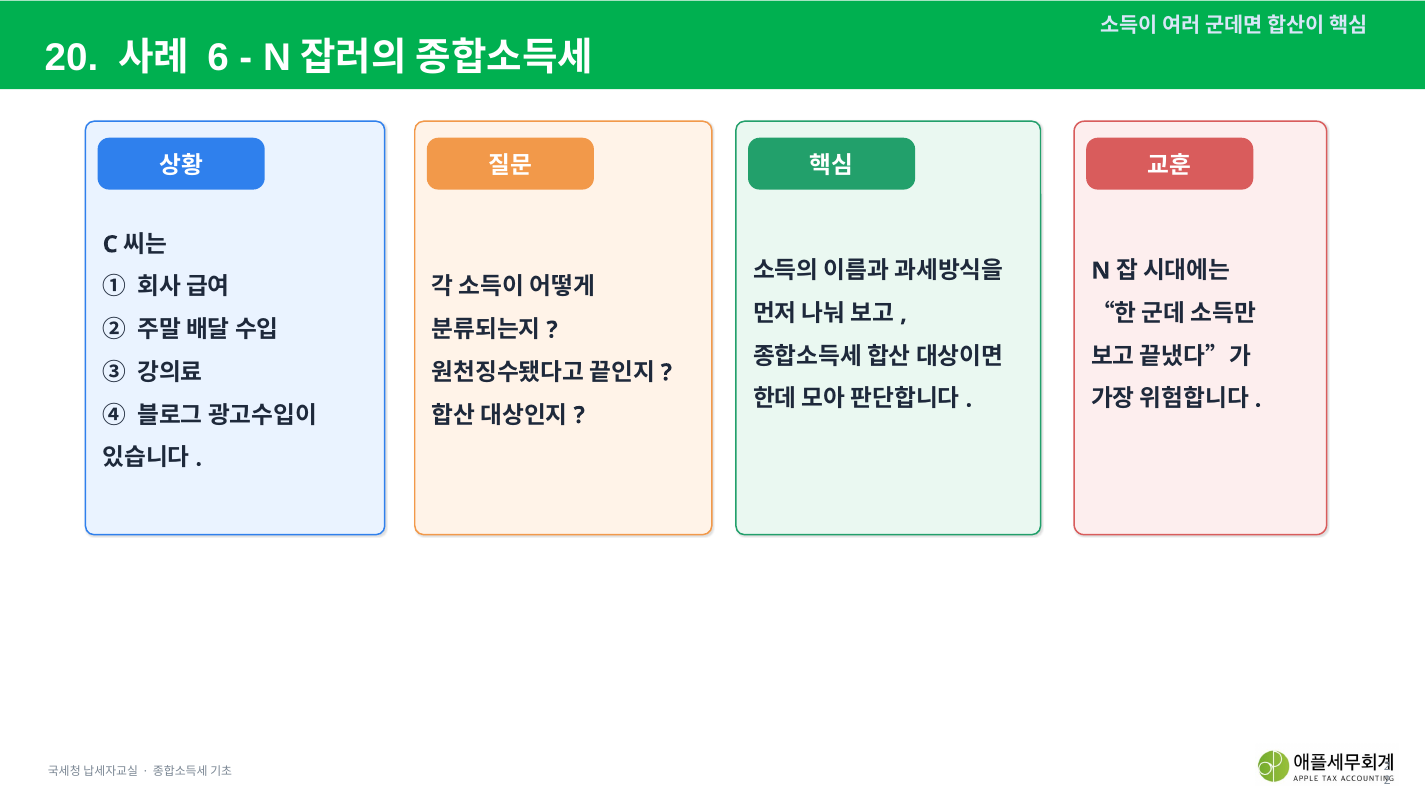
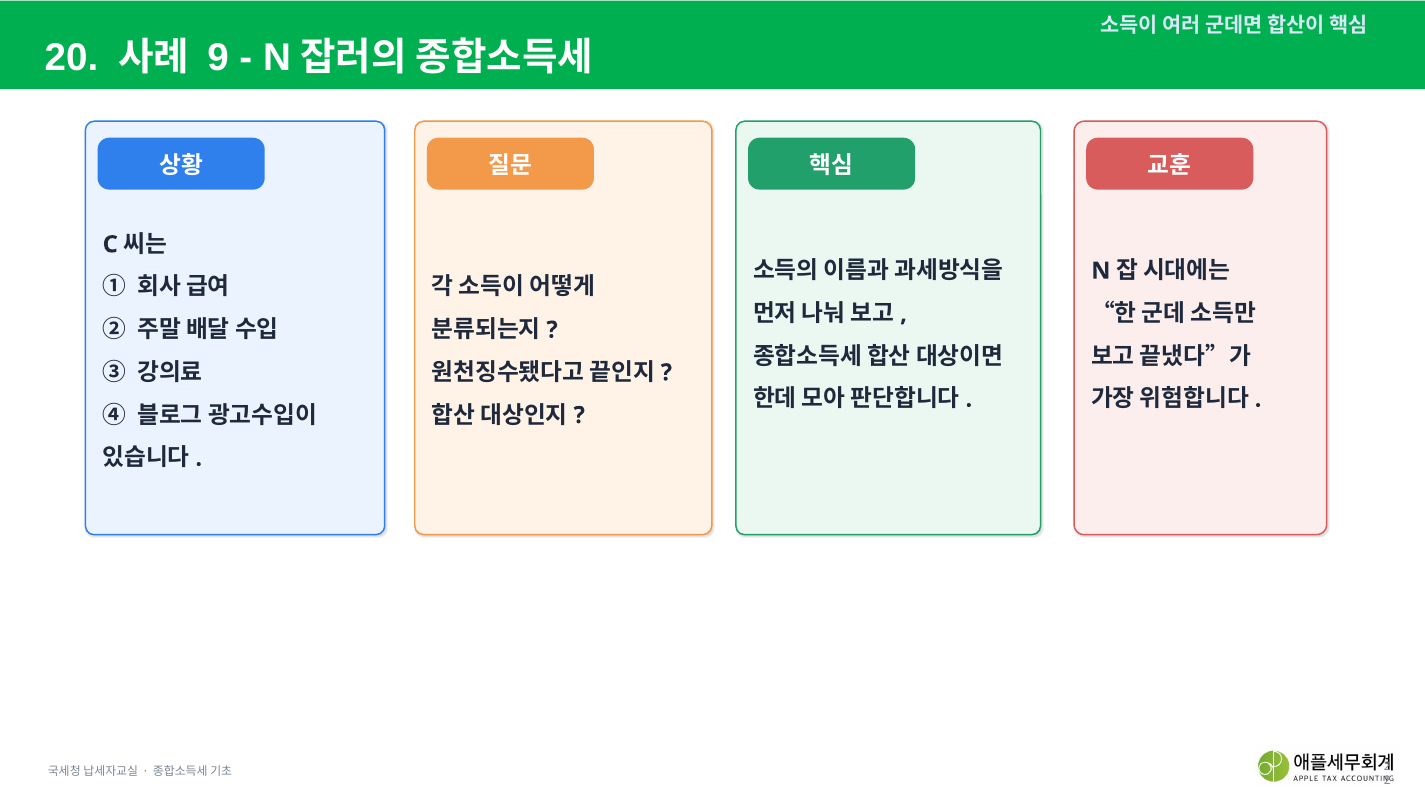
6: 6 -> 9
